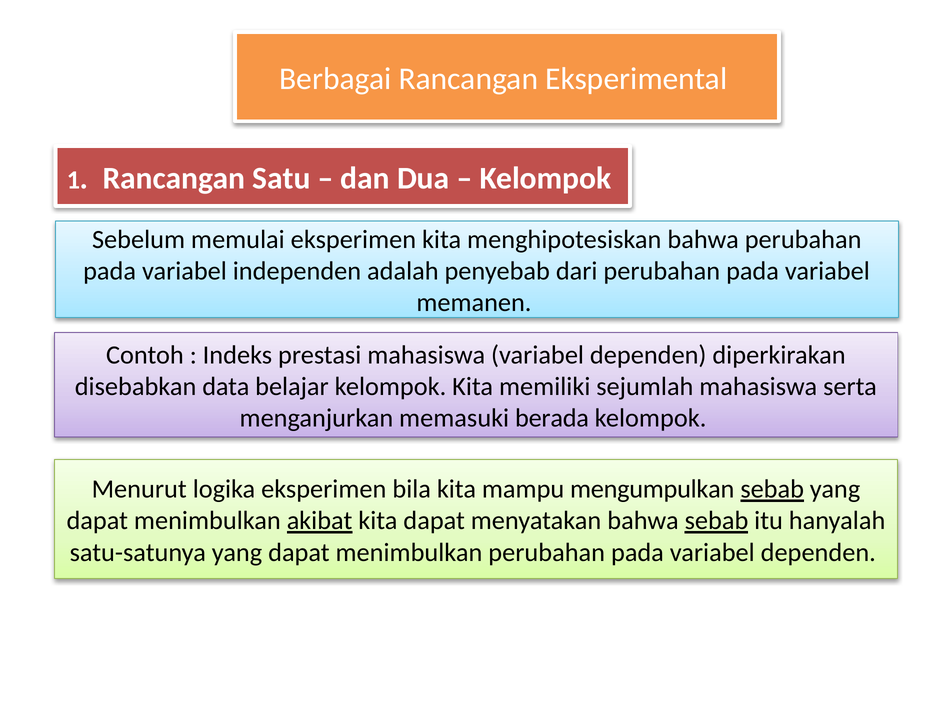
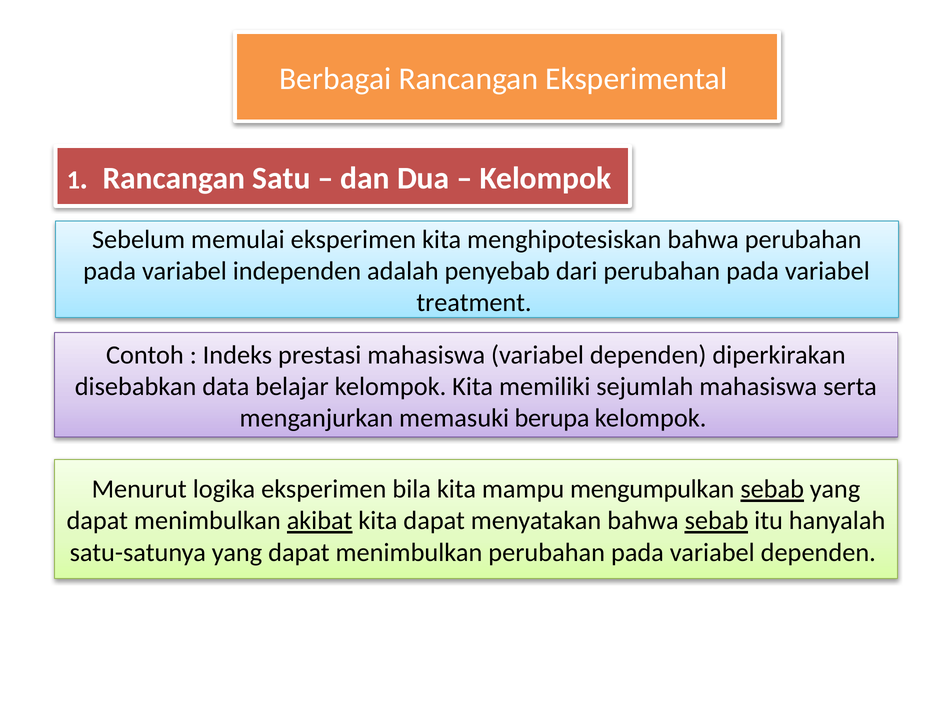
memanen: memanen -> treatment
berada: berada -> berupa
